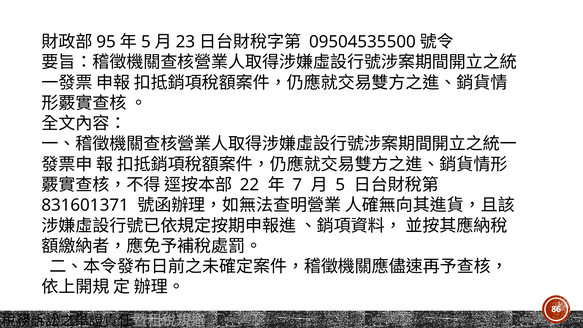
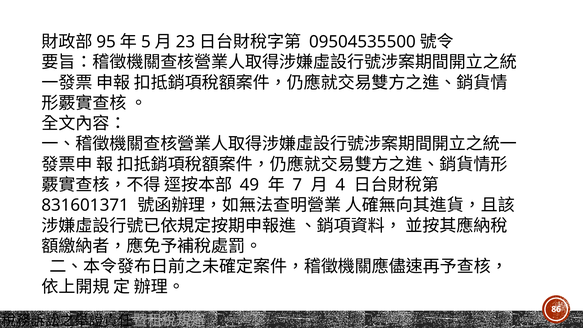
22: 22 -> 49
5 at (341, 185): 5 -> 4
